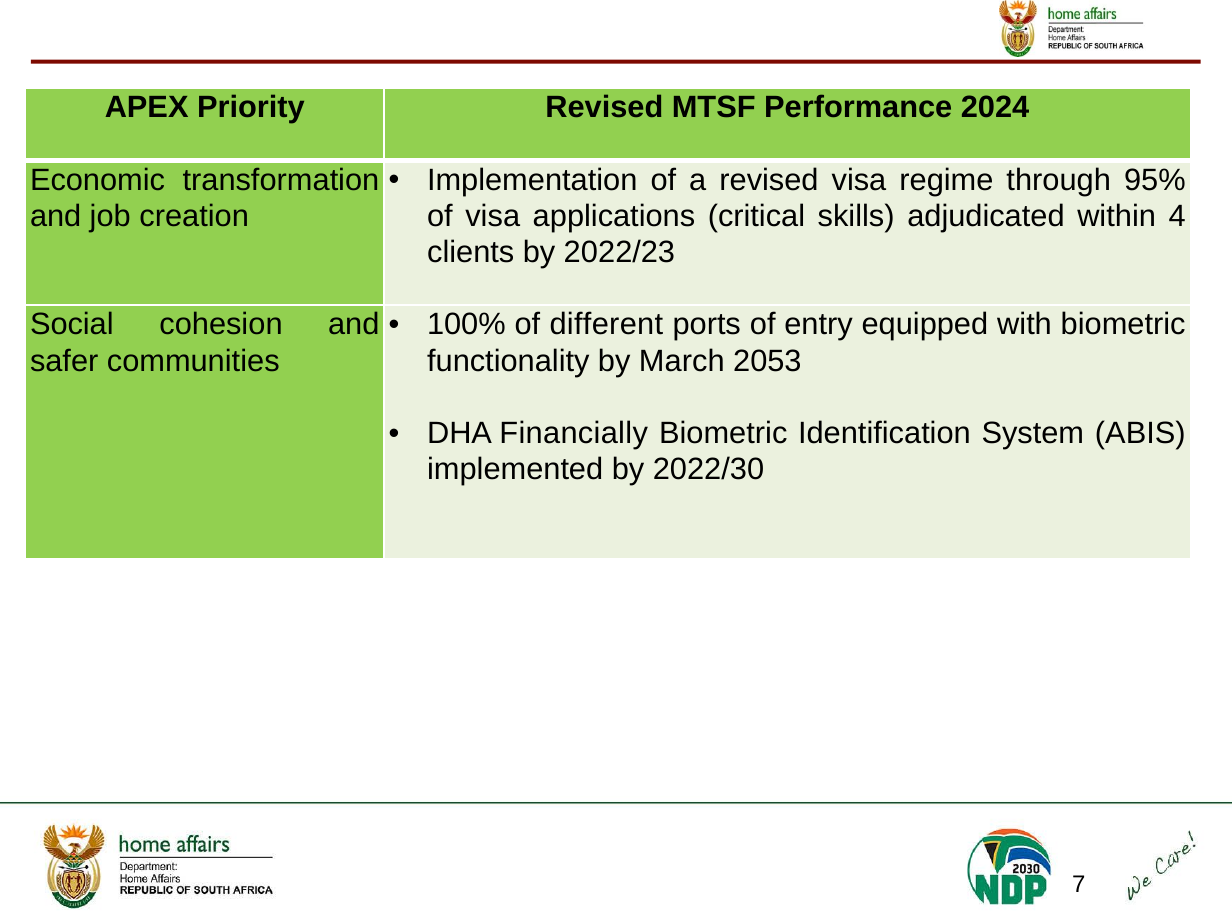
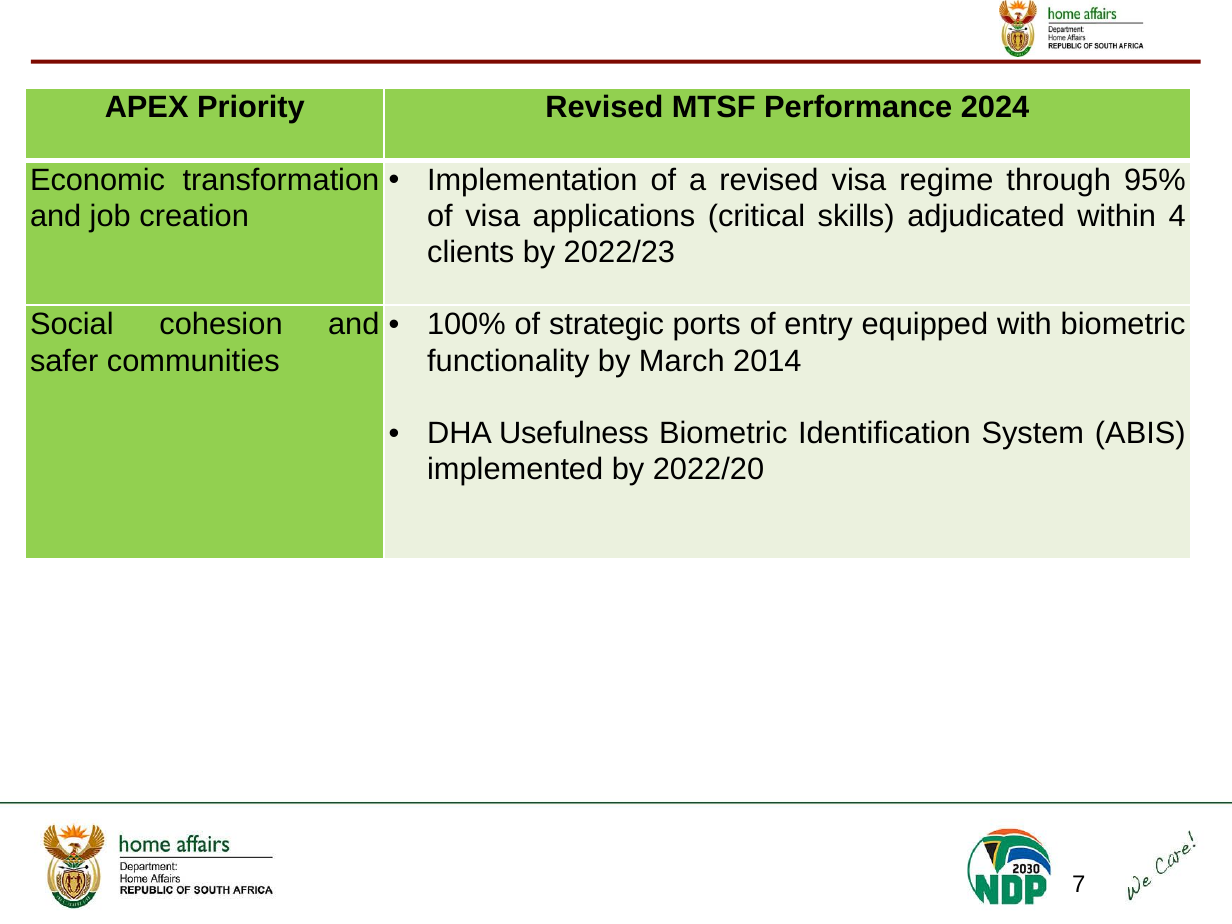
different: different -> strategic
2053: 2053 -> 2014
Financially: Financially -> Usefulness
2022/30: 2022/30 -> 2022/20
